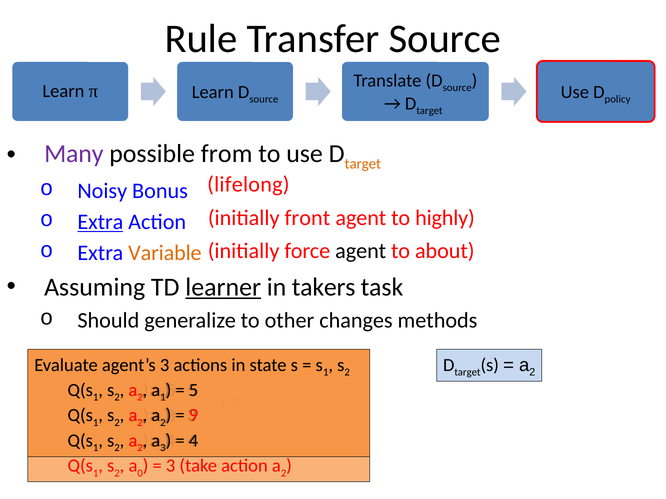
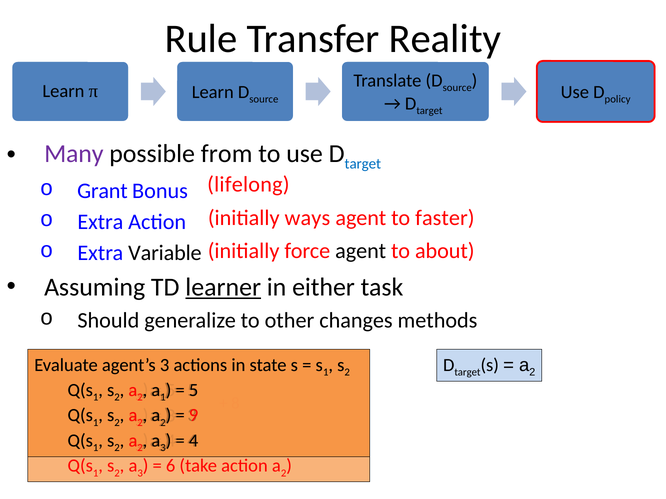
Transfer Source: Source -> Reality
target at (363, 164) colour: orange -> blue
Noisy: Noisy -> Grant
front: front -> ways
highly: highly -> faster
Extra at (100, 222) underline: present -> none
Variable colour: orange -> black
takers: takers -> either
0 at (140, 474): 0 -> 3
3 at (171, 466): 3 -> 6
